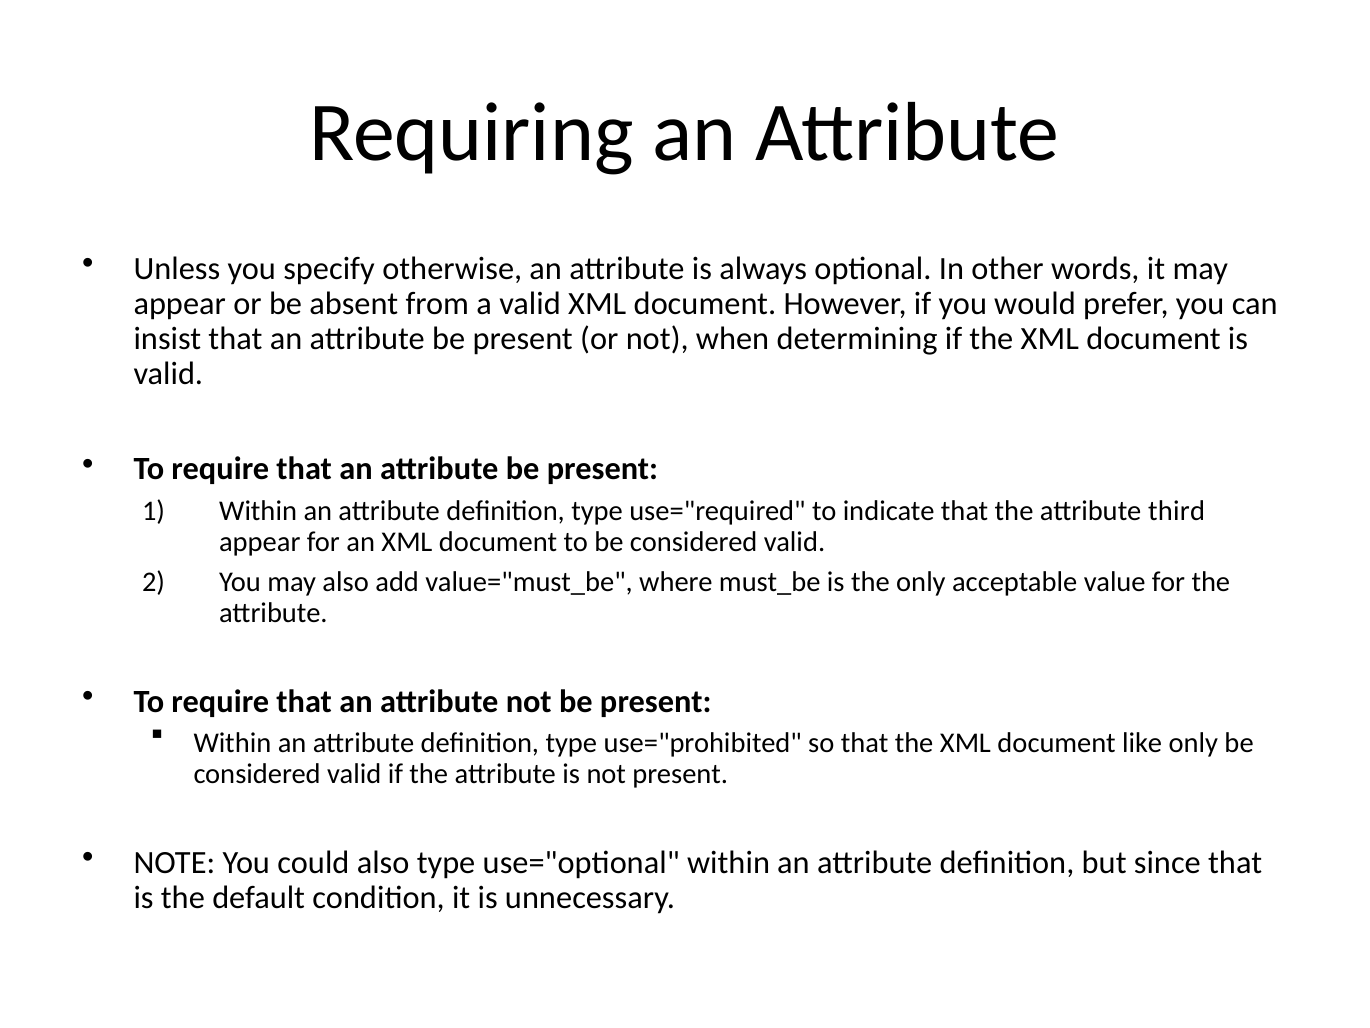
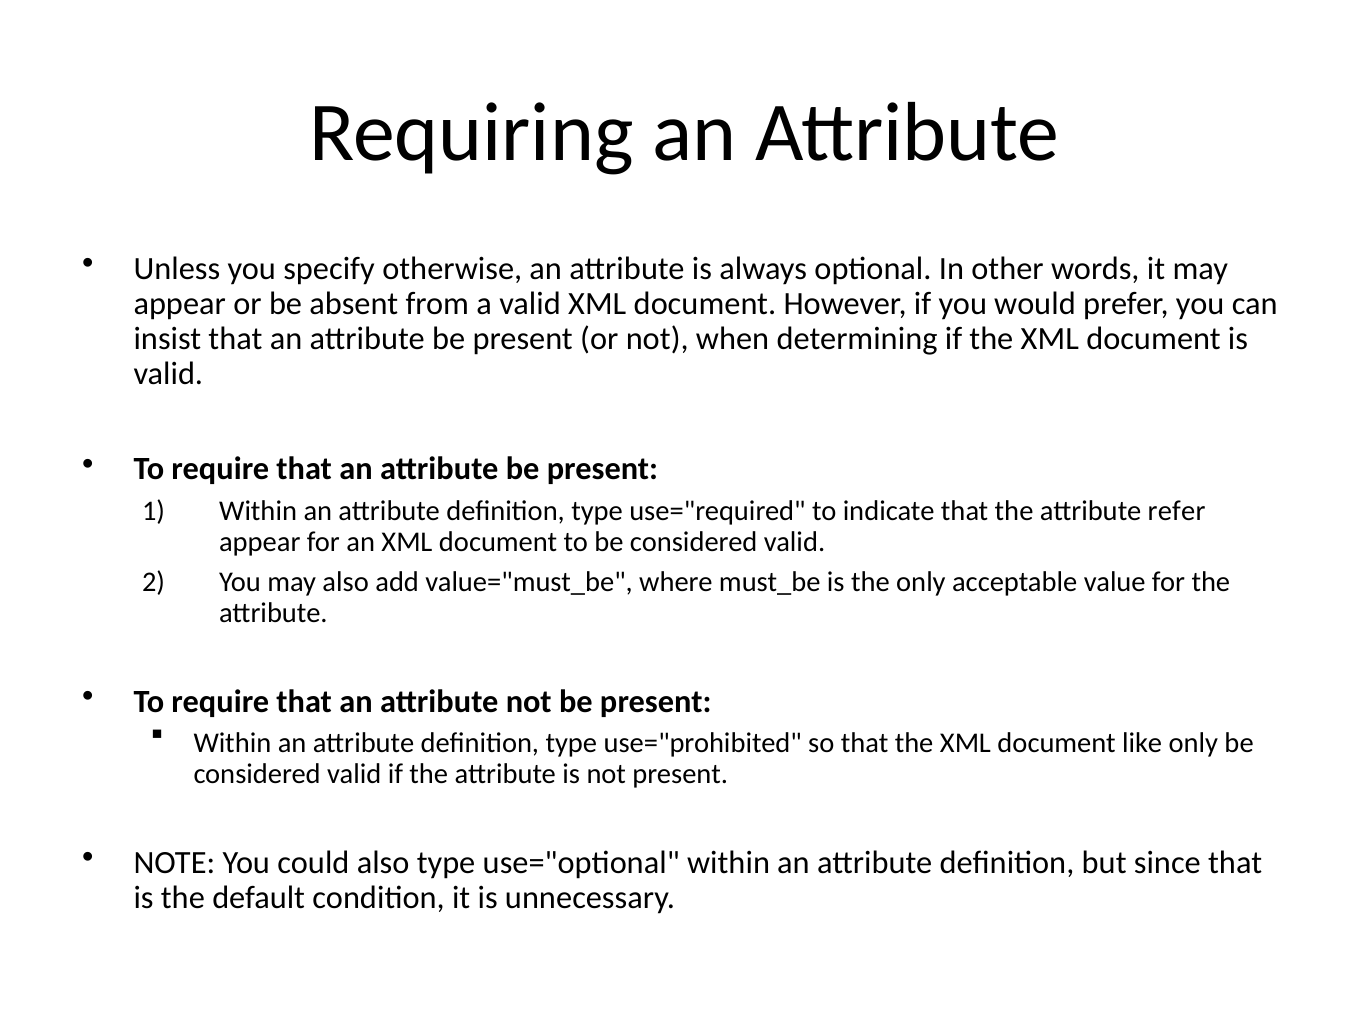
third: third -> refer
